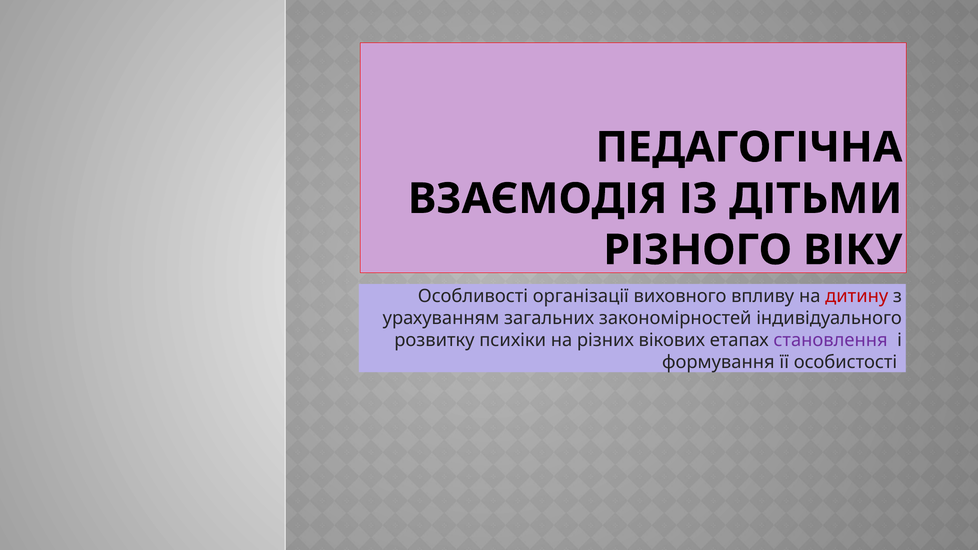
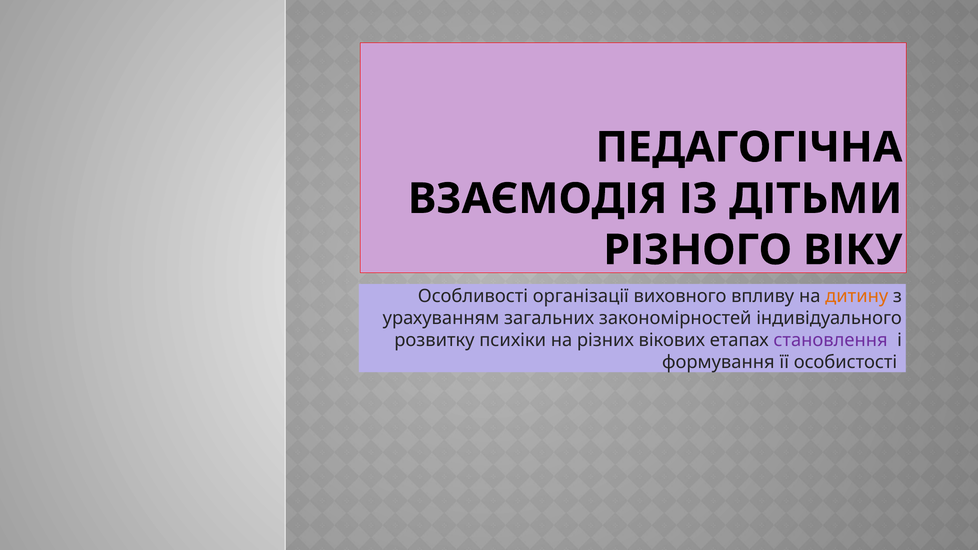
дитину colour: red -> orange
